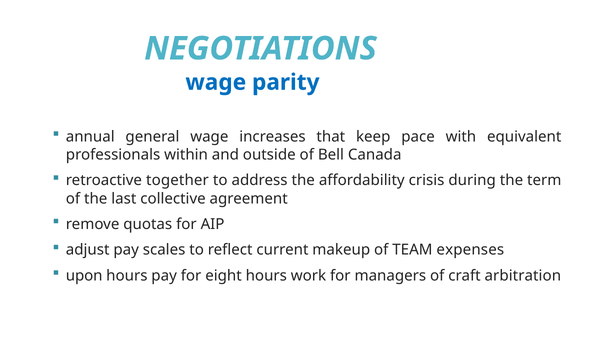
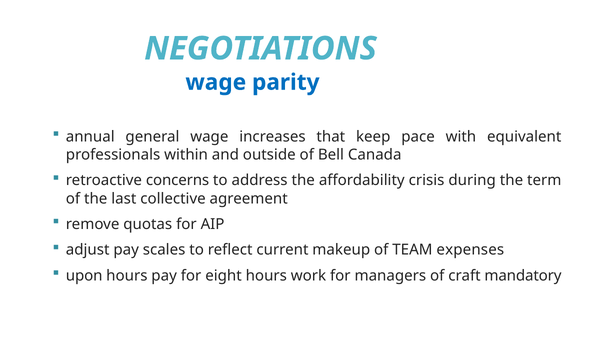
together: together -> concerns
arbitration: arbitration -> mandatory
